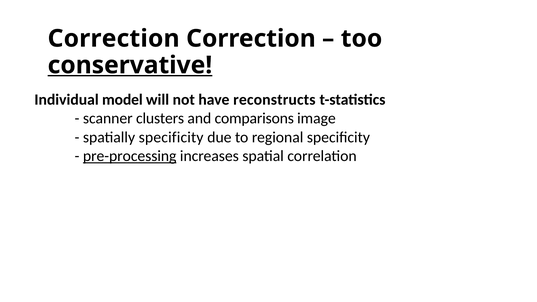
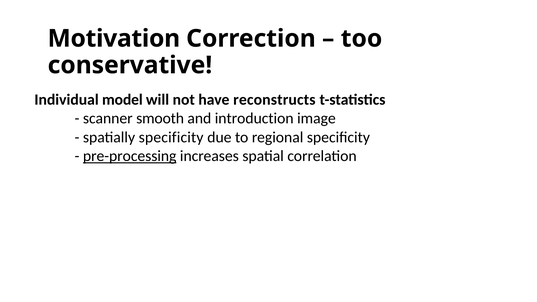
Correction at (114, 39): Correction -> Motivation
conservative underline: present -> none
clusters: clusters -> smooth
comparisons: comparisons -> introduction
